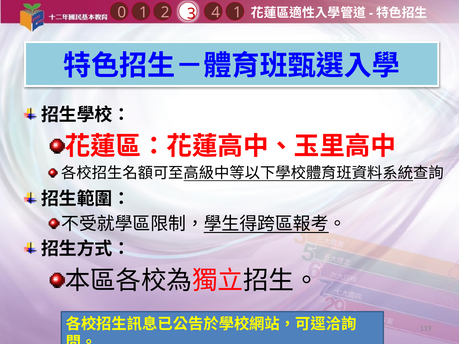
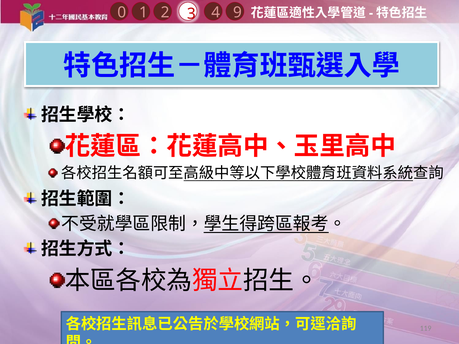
4 1: 1 -> 9
